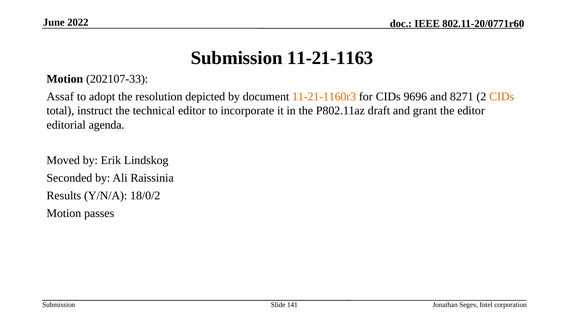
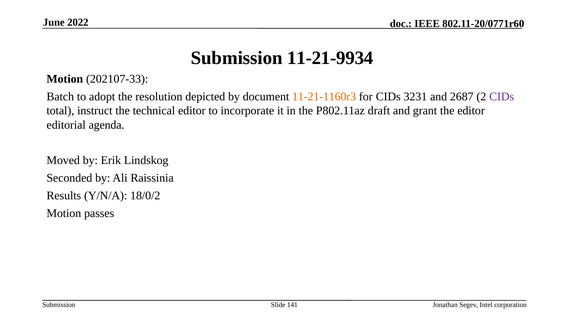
11-21-1163: 11-21-1163 -> 11-21-9934
Assaf: Assaf -> Batch
9696: 9696 -> 3231
8271: 8271 -> 2687
CIDs at (502, 96) colour: orange -> purple
